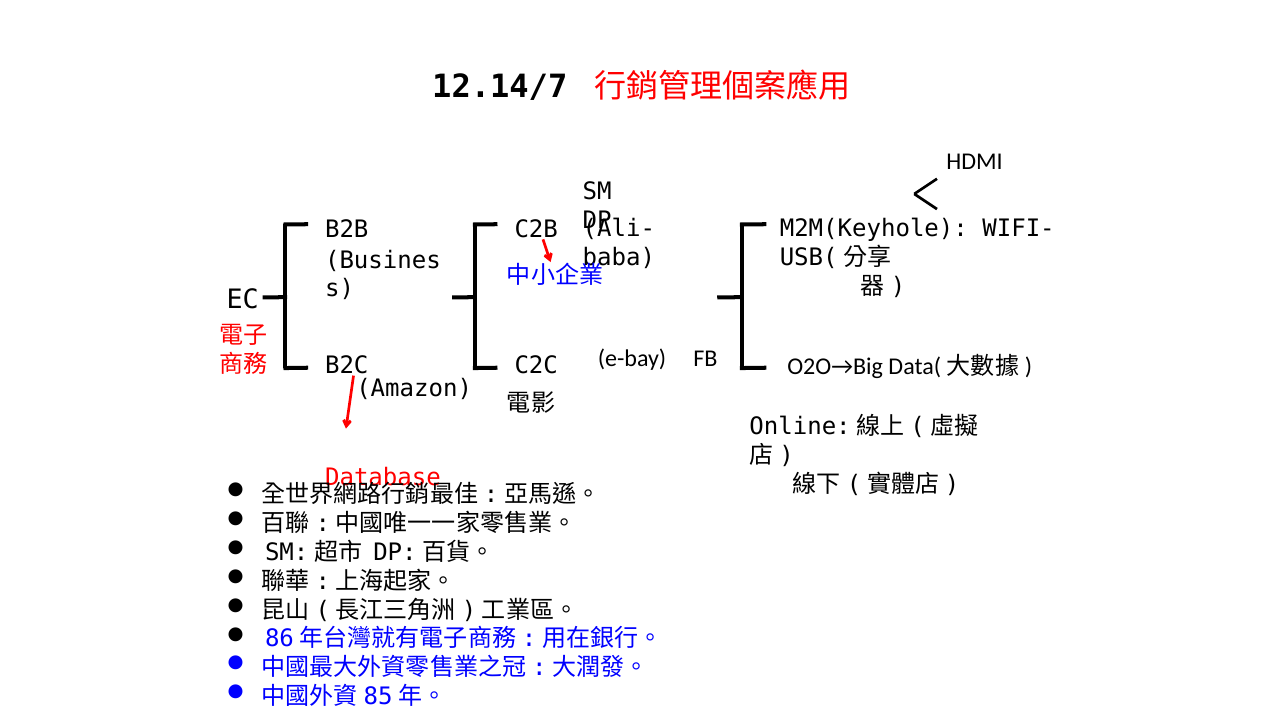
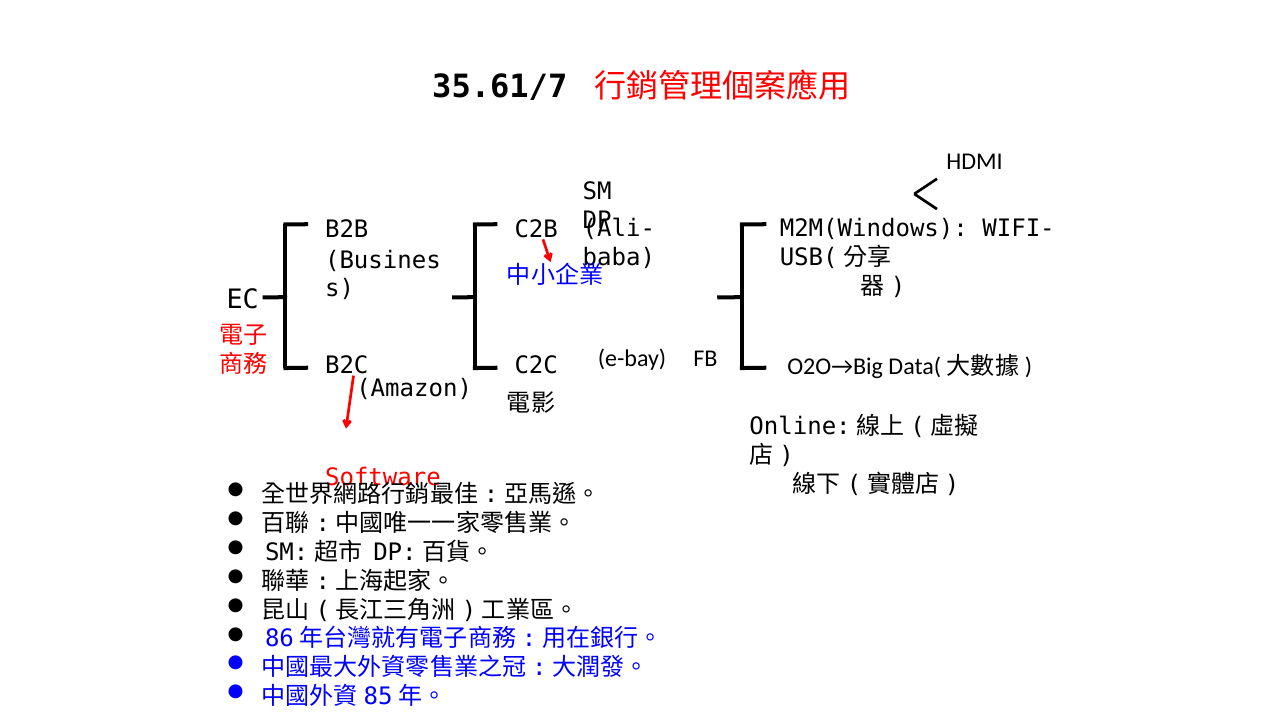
12.14/7: 12.14/7 -> 35.61/7
M2M(Keyhole: M2M(Keyhole -> M2M(Windows
Database: Database -> Software
